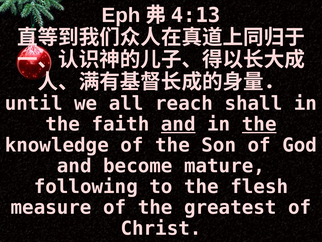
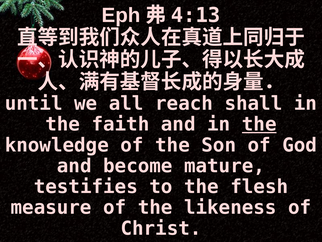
and at (178, 124) underline: present -> none
following: following -> testifies
greatest: greatest -> likeness
